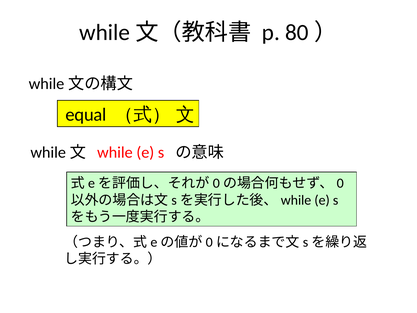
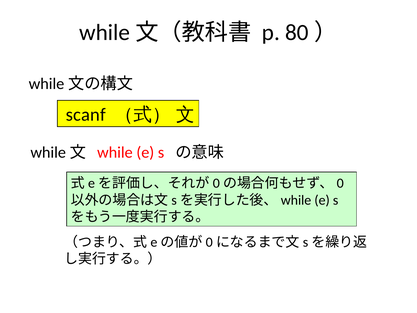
equal: equal -> scanf
